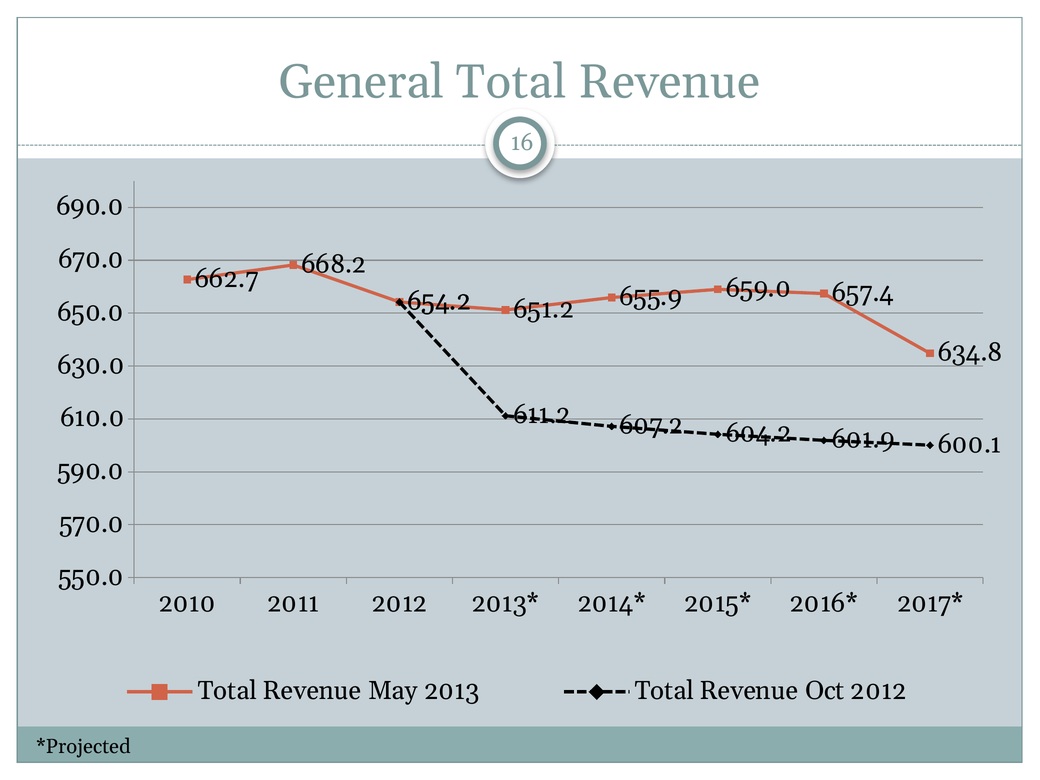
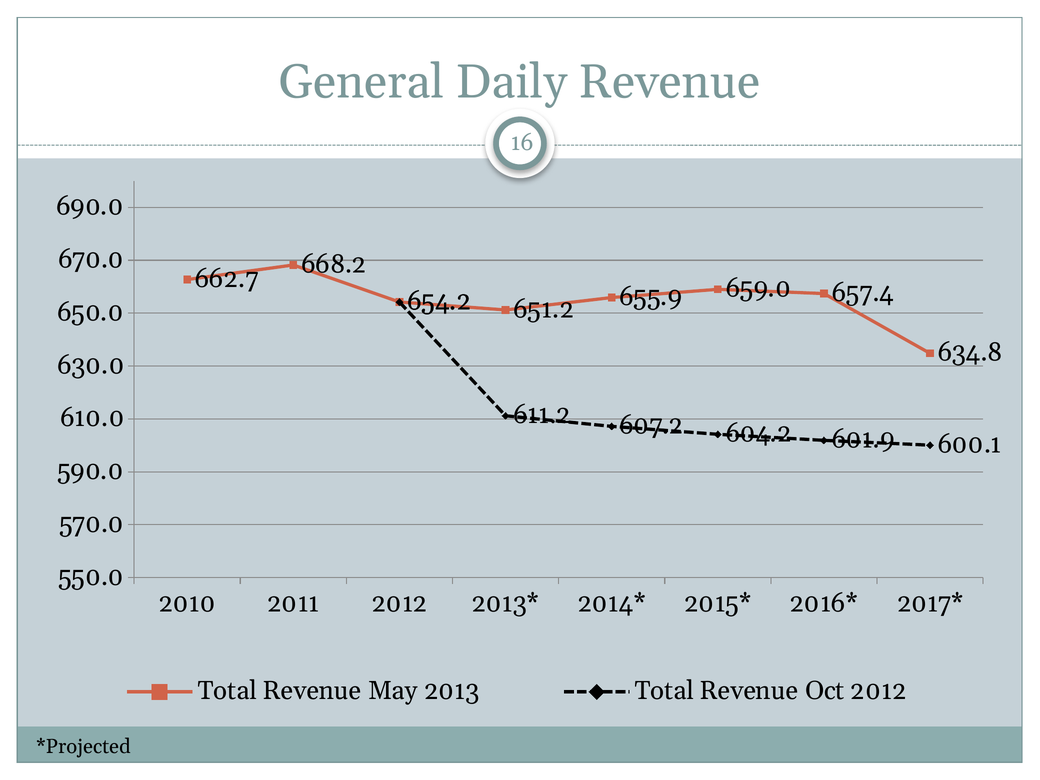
General Total: Total -> Daily
